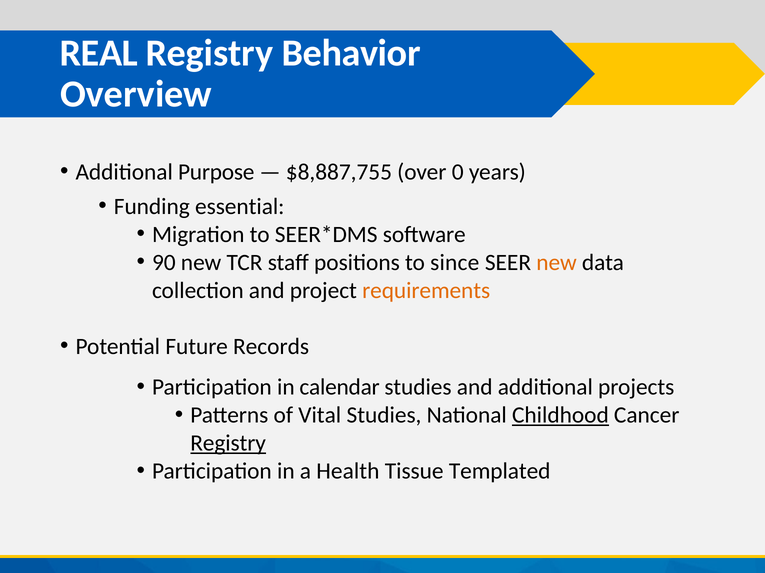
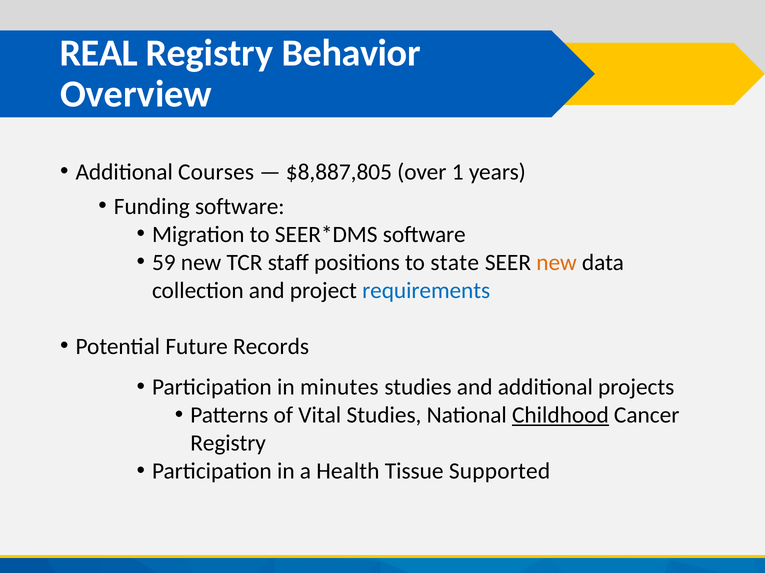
Purpose: Purpose -> Courses
$8,887,755: $8,887,755 -> $8,887,805
0: 0 -> 1
Funding essential: essential -> software
90: 90 -> 59
since: since -> state
requirements colour: orange -> blue
calendar: calendar -> minutes
Registry at (228, 444) underline: present -> none
Templated: Templated -> Supported
